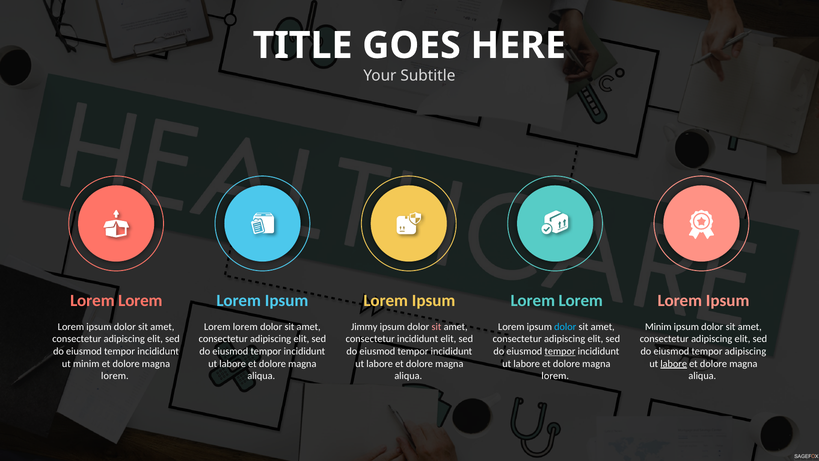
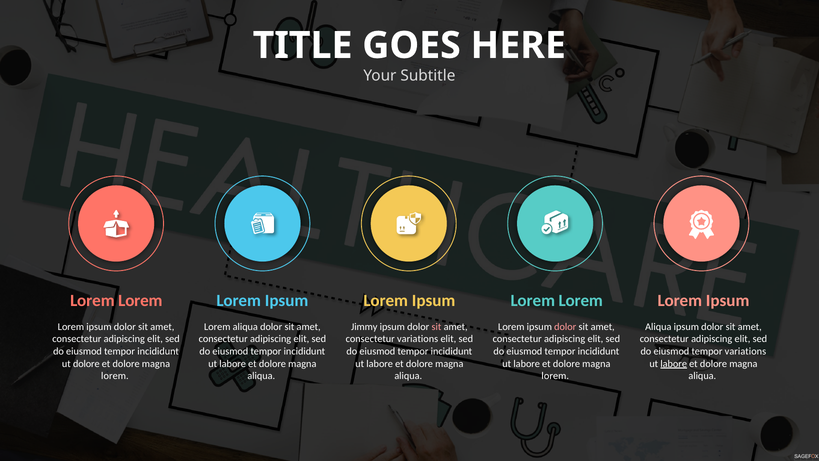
lorem at (245, 327): lorem -> aliqua
dolor at (565, 327) colour: light blue -> pink
Minim at (658, 327): Minim -> Aliqua
consectetur incididunt: incididunt -> variations
tempor at (560, 351) underline: present -> none
tempor adipiscing: adipiscing -> variations
ut minim: minim -> dolore
